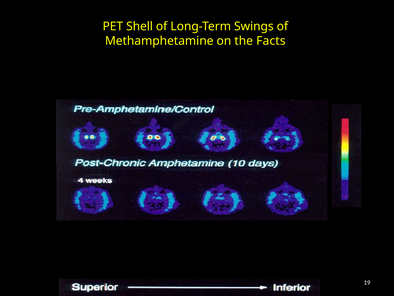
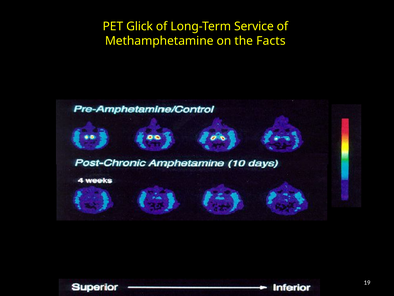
Shell: Shell -> Glick
Swings: Swings -> Service
